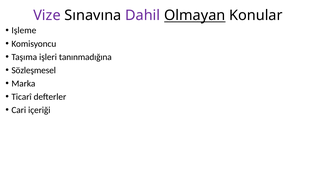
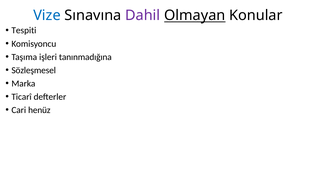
Vize colour: purple -> blue
Işleme: Işleme -> Tespiti
içeriği: içeriği -> henüz
